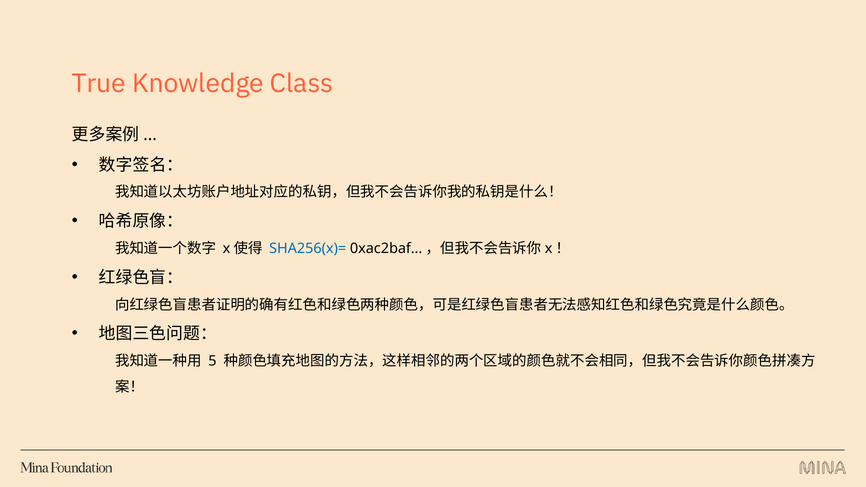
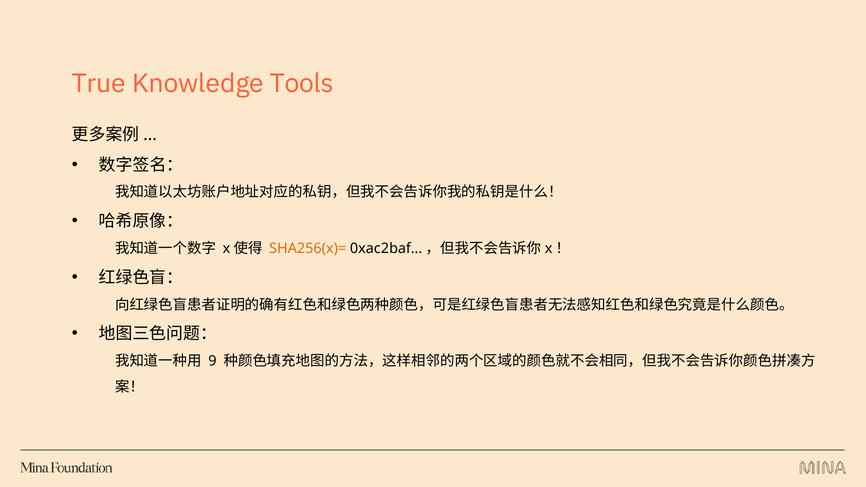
Class: Class -> Tools
SHA256(x)= colour: blue -> orange
5: 5 -> 9
